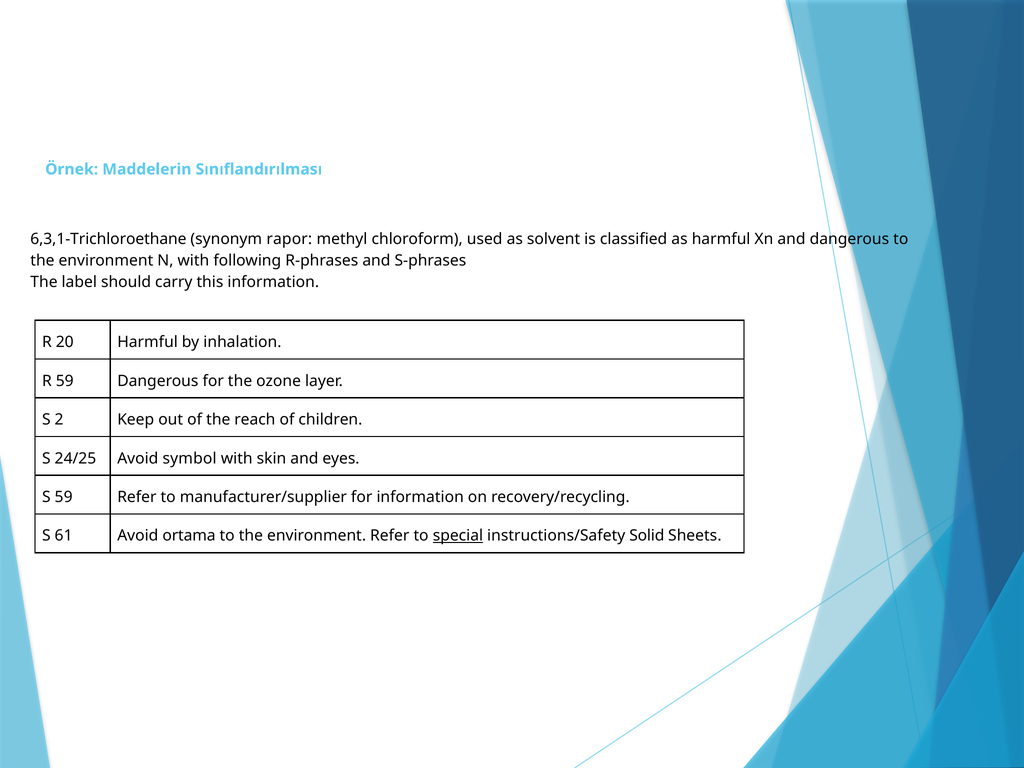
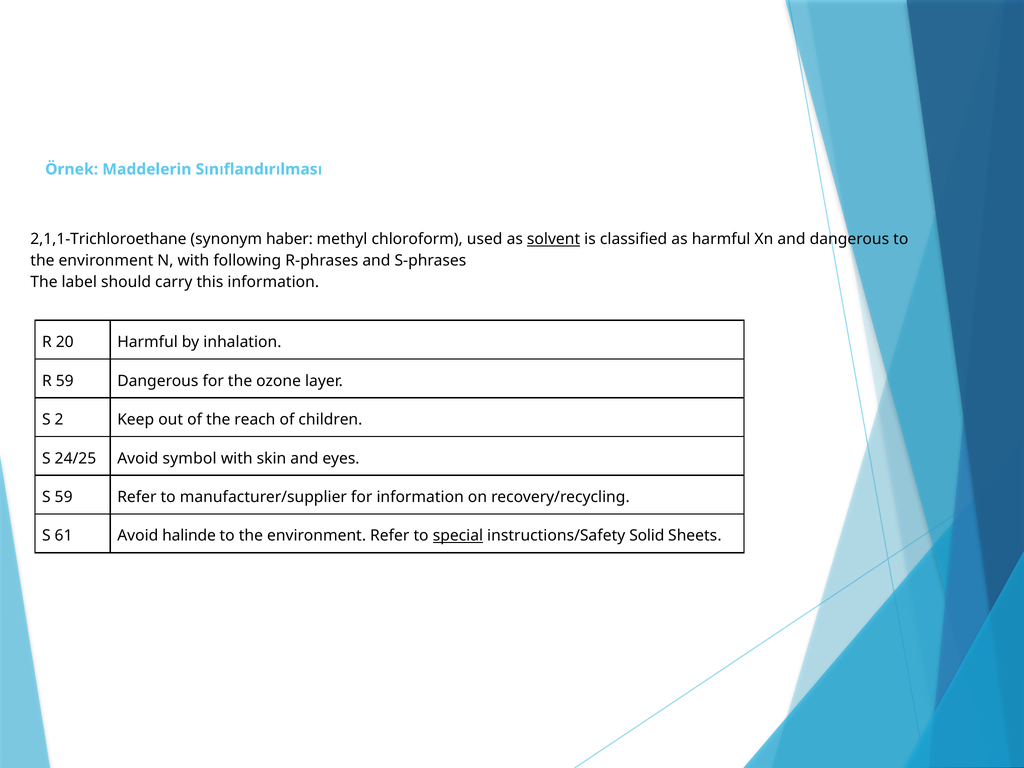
6,3,1-Trichloroethane: 6,3,1-Trichloroethane -> 2,1,1-Trichloroethane
rapor: rapor -> haber
solvent underline: none -> present
ortama: ortama -> halinde
